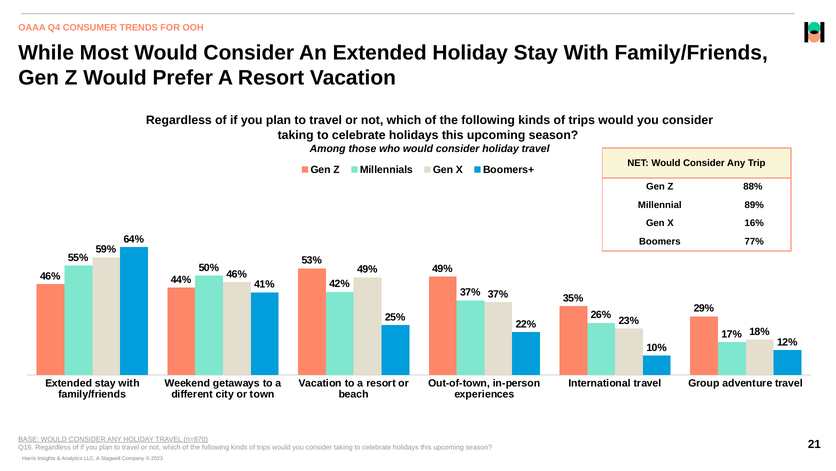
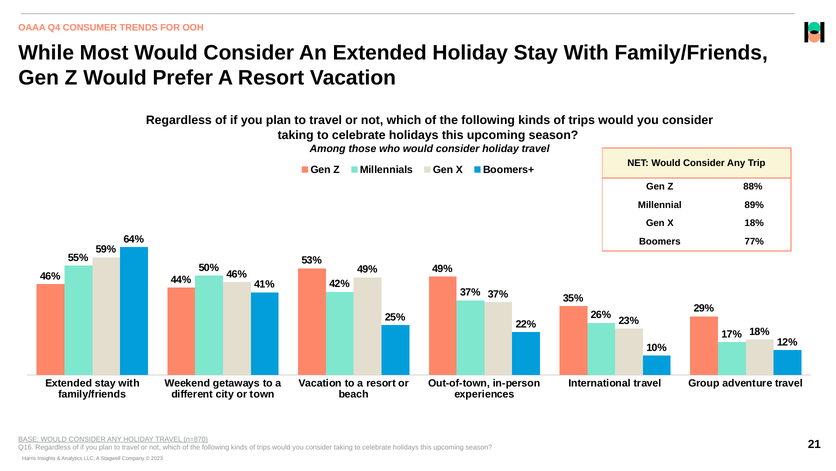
X 16%: 16% -> 18%
